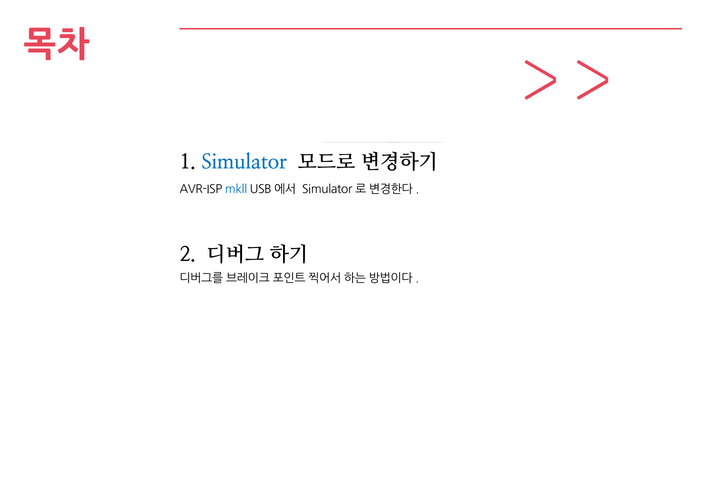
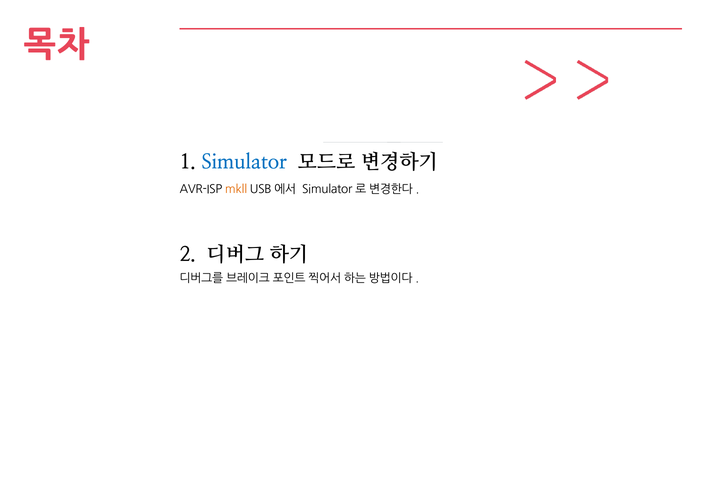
mkll colour: blue -> orange
